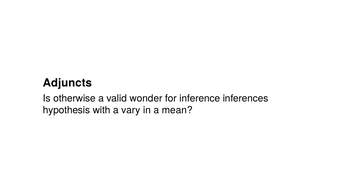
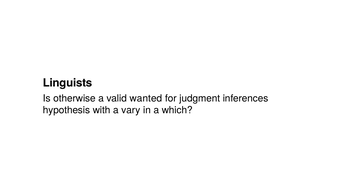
Adjuncts: Adjuncts -> Linguists
wonder: wonder -> wanted
inference: inference -> judgment
mean: mean -> which
